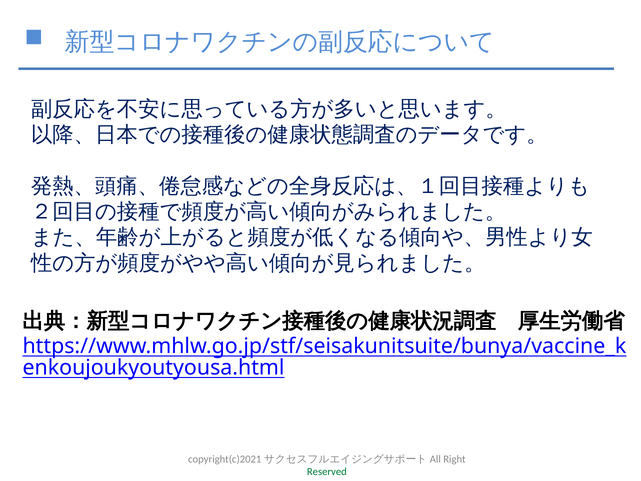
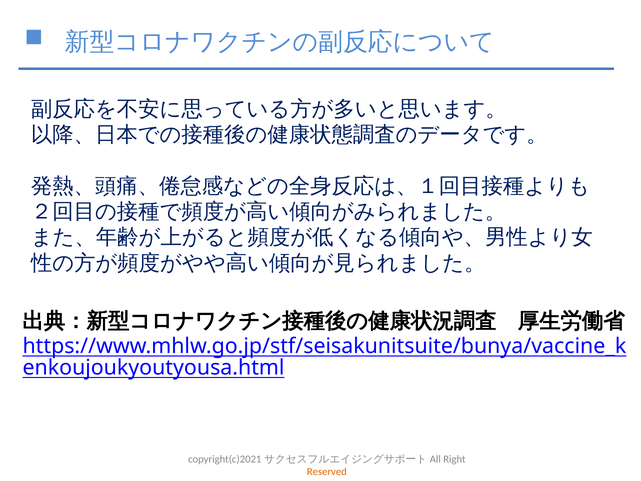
Reserved colour: green -> orange
